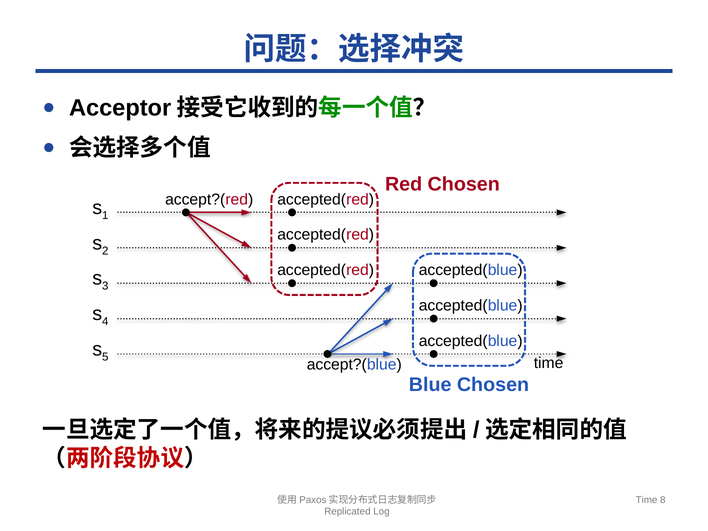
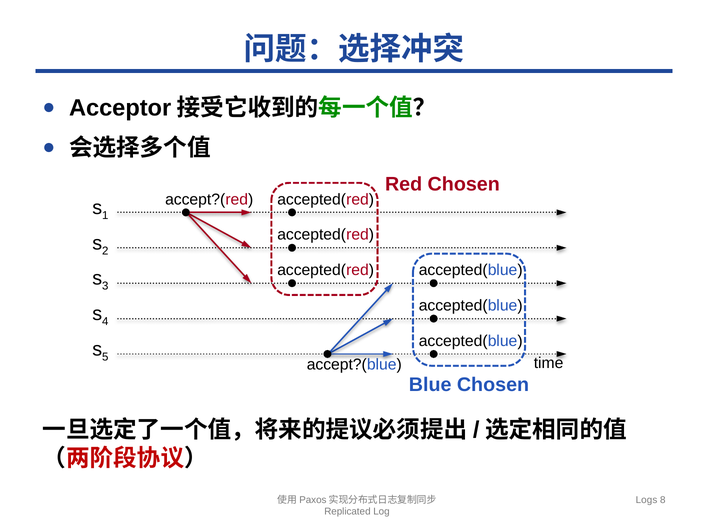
Time at (647, 500): Time -> Logs
